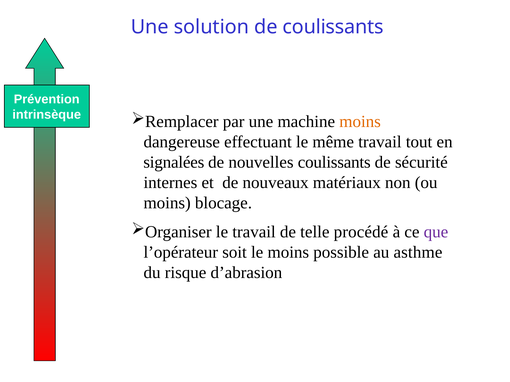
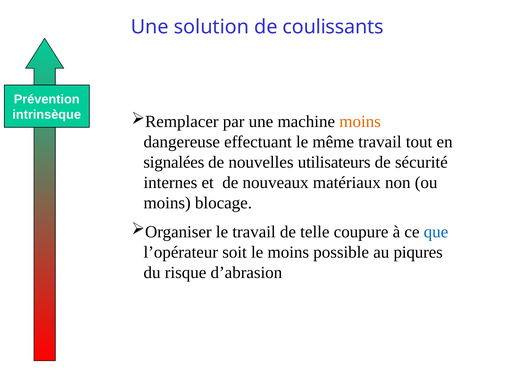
nouvelles coulissants: coulissants -> utilisateurs
procédé: procédé -> coupure
que colour: purple -> blue
asthme: asthme -> piqures
